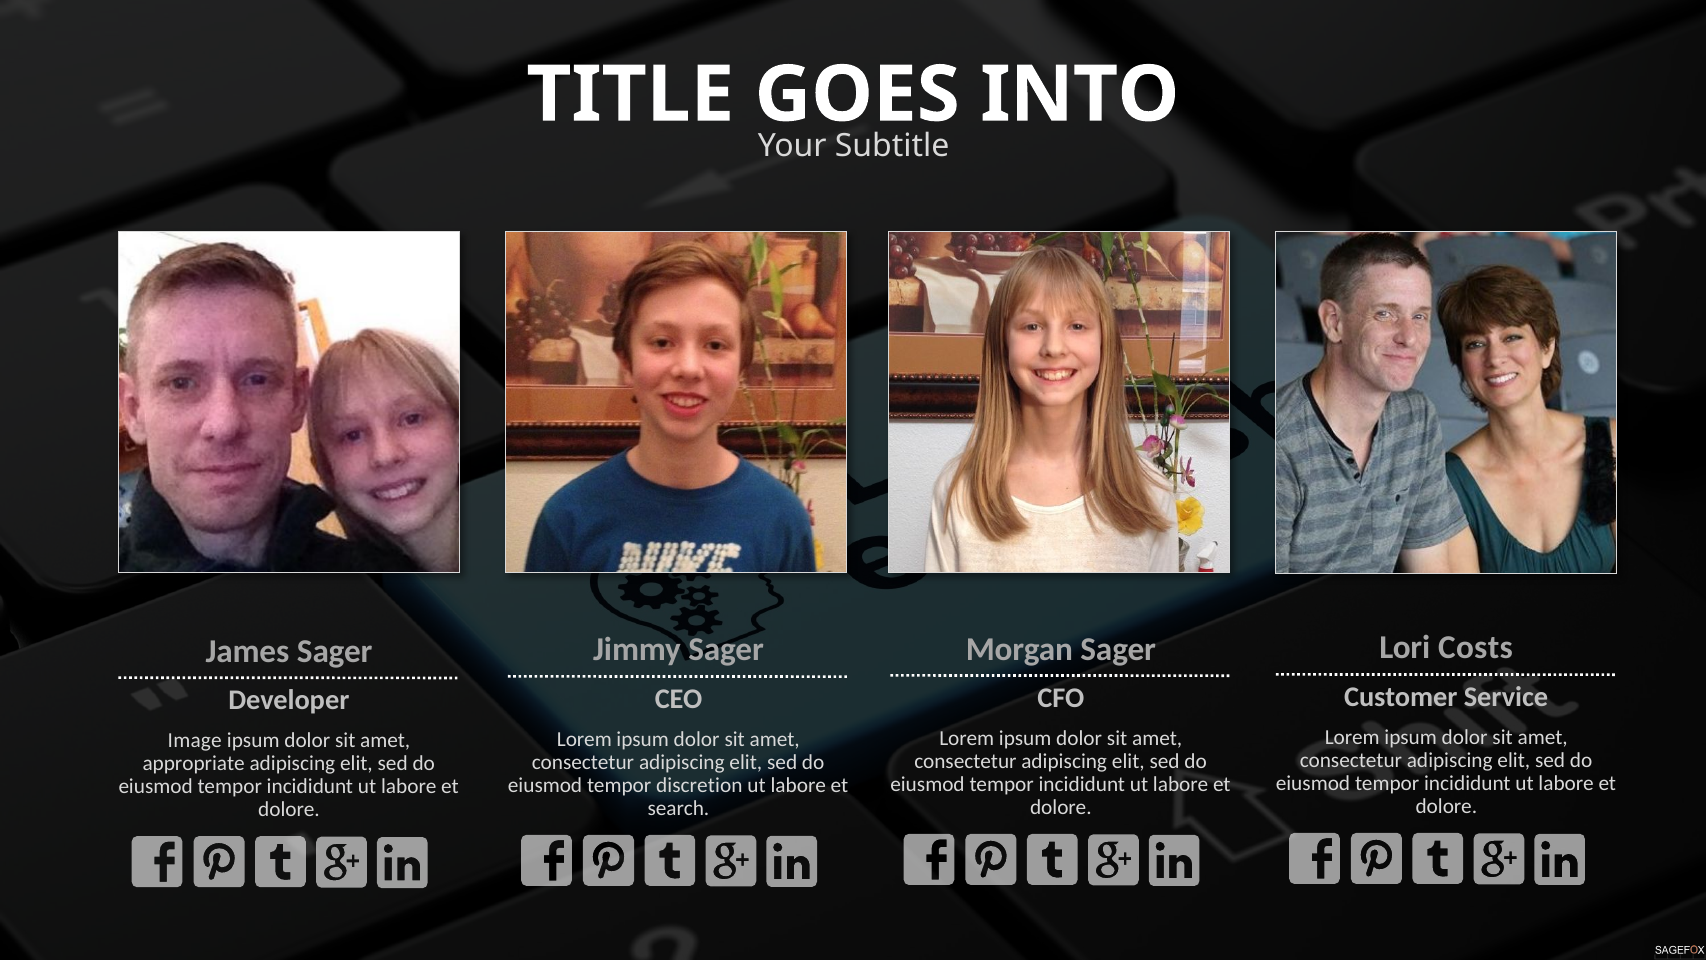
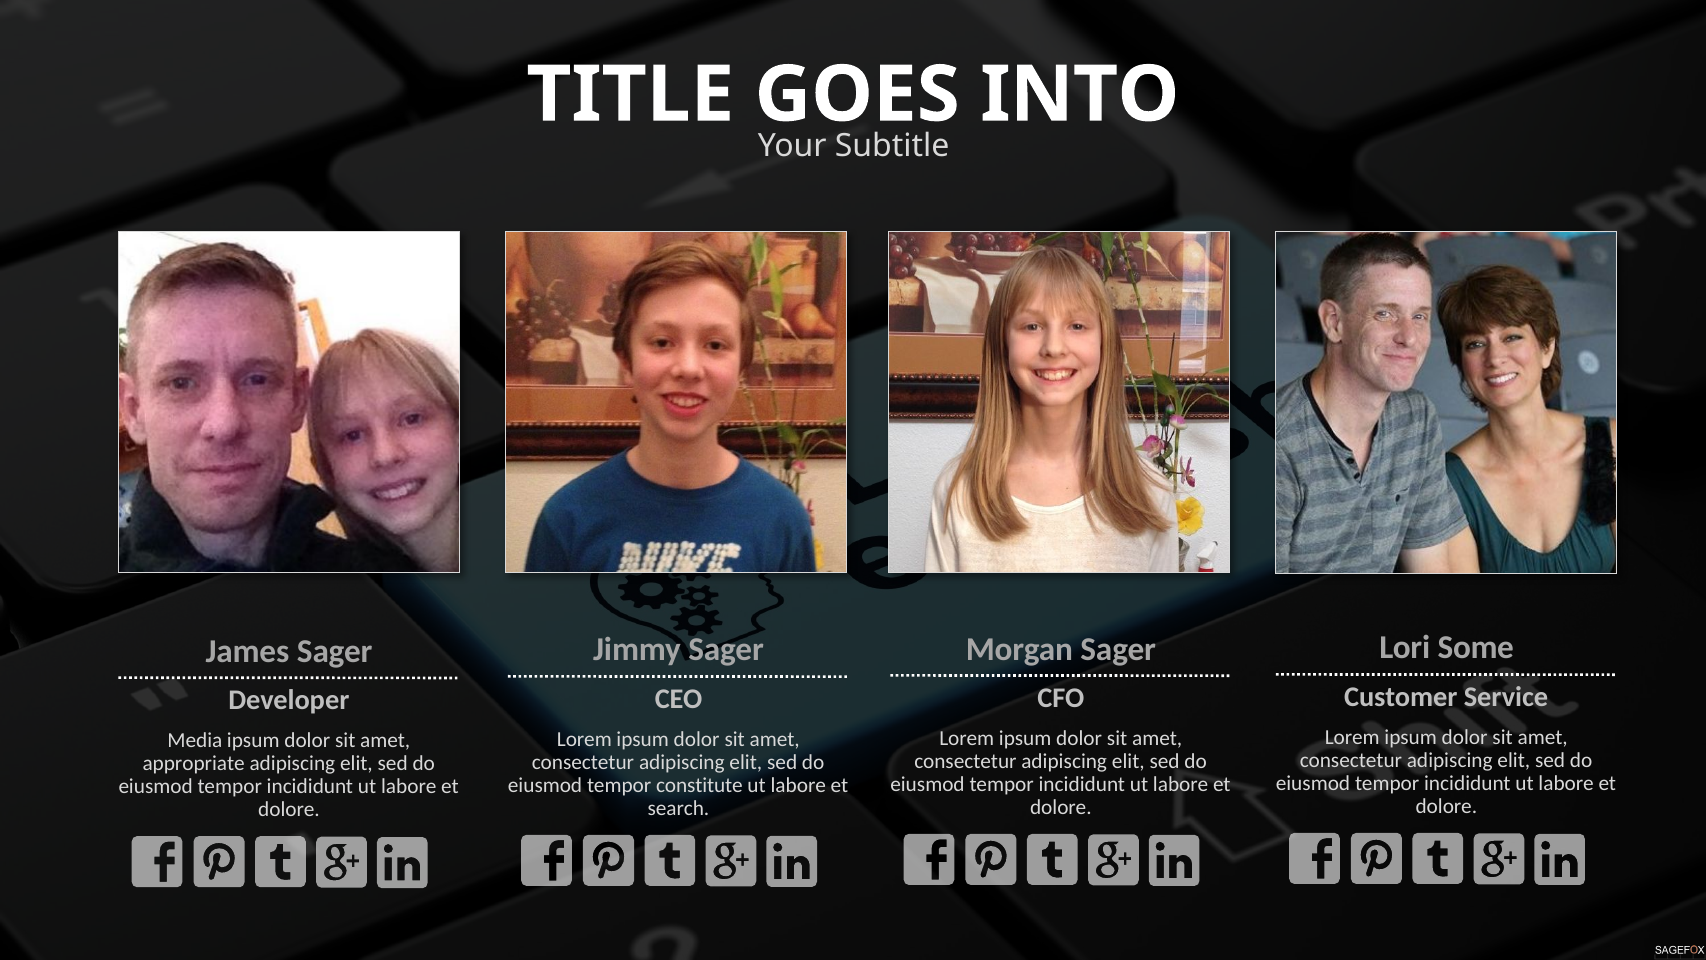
Costs: Costs -> Some
Image: Image -> Media
discretion: discretion -> constitute
